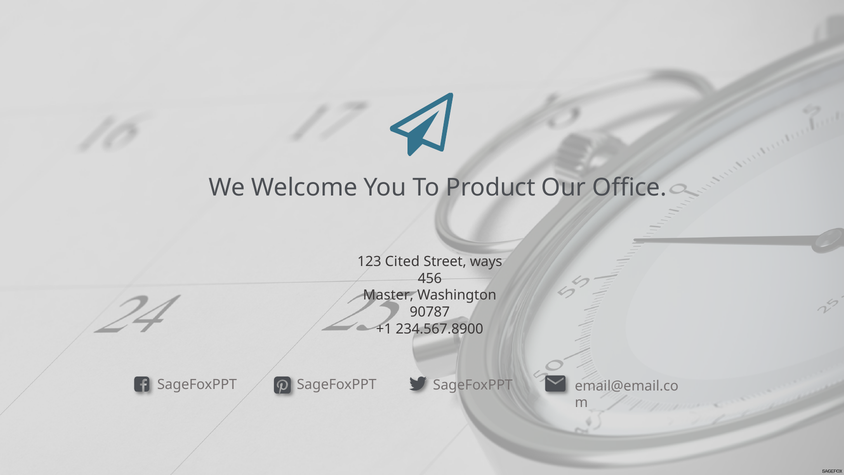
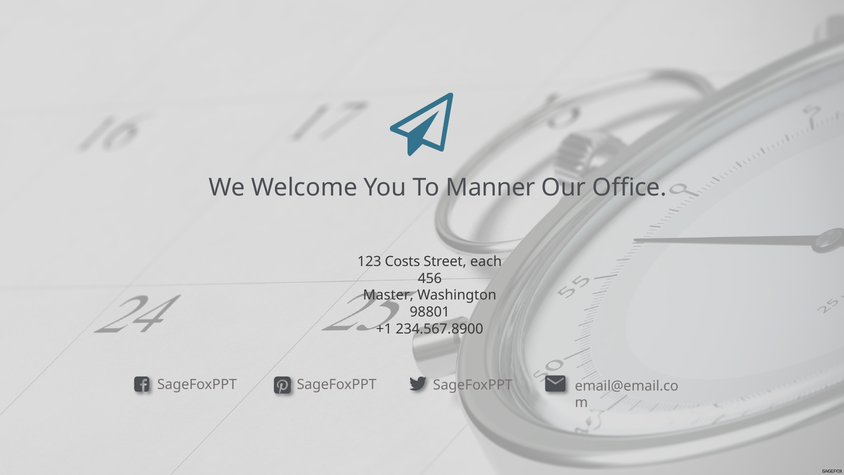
Product: Product -> Manner
Cited: Cited -> Costs
ways: ways -> each
90787: 90787 -> 98801
